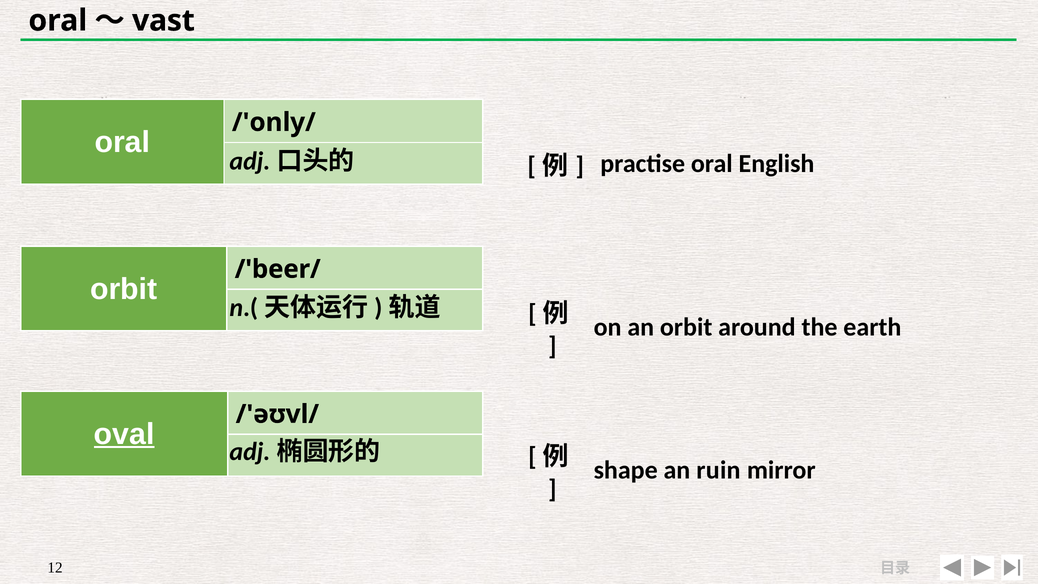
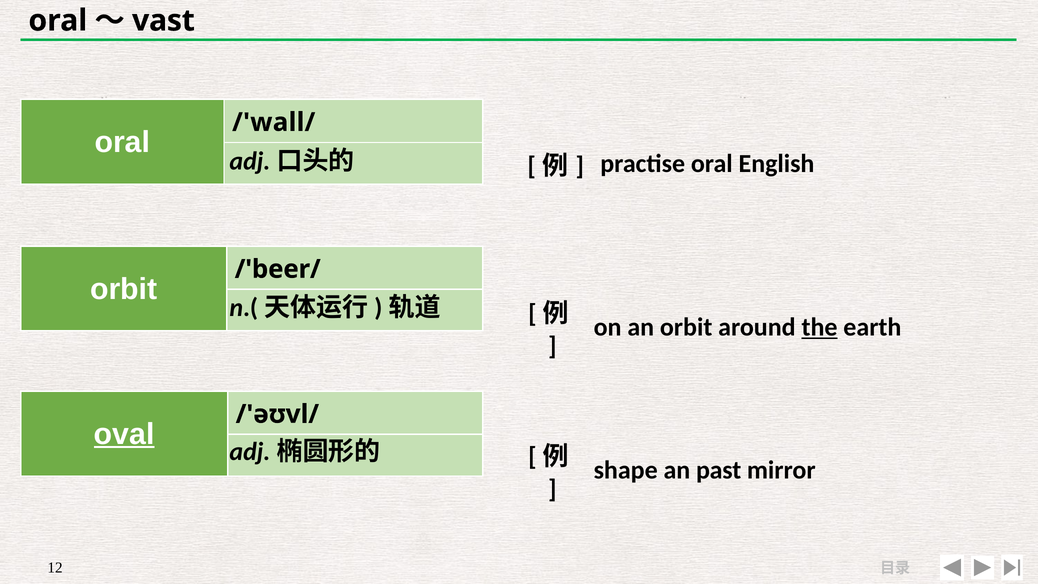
/'only/: /'only/ -> /'wall/
the underline: none -> present
ruin: ruin -> past
